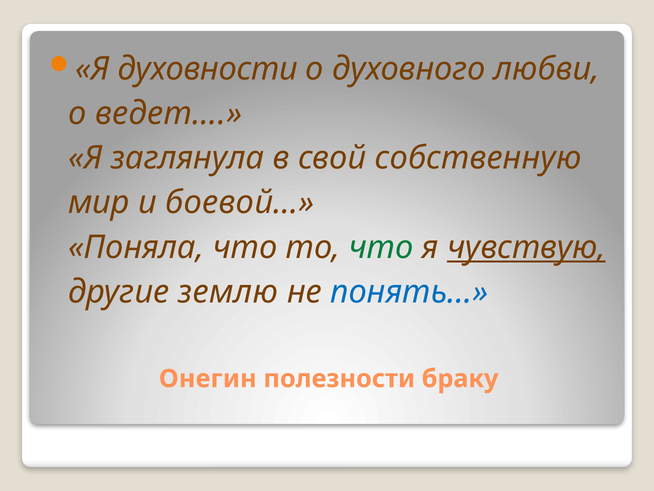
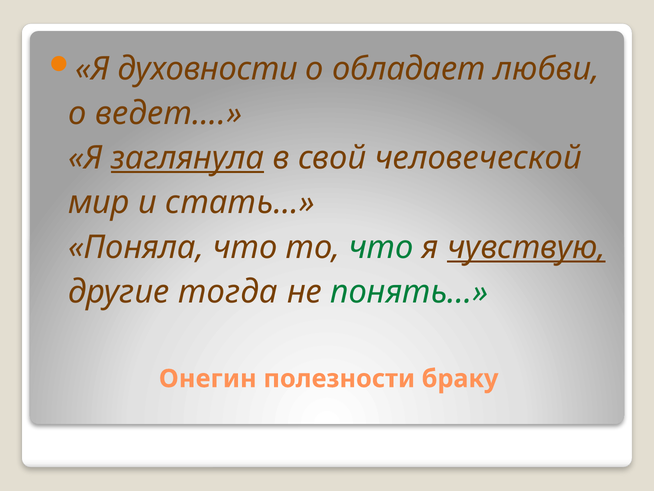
духовного: духовного -> обладает
заглянула underline: none -> present
собственную: собственную -> человеческой
боевой…: боевой… -> стать…
землю: землю -> тогда
понять… colour: blue -> green
